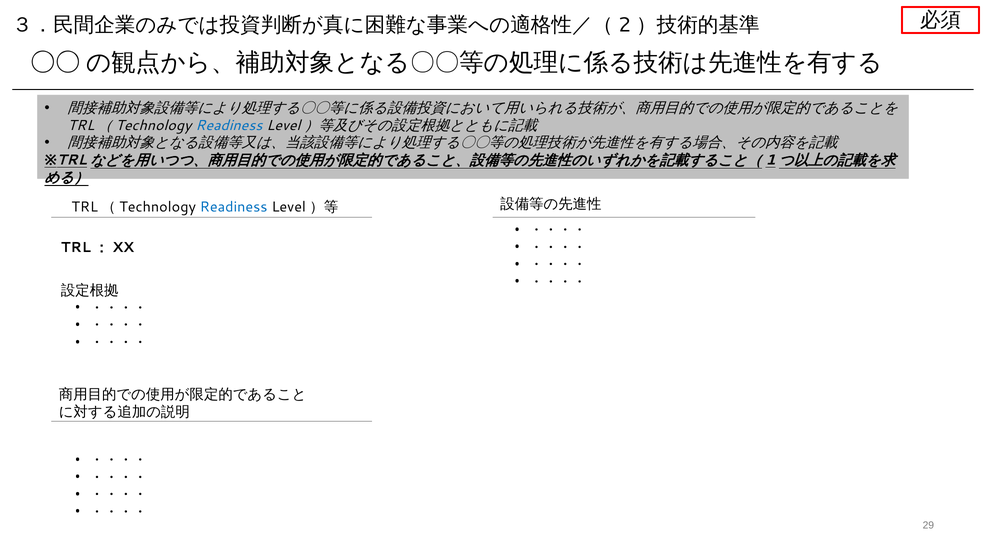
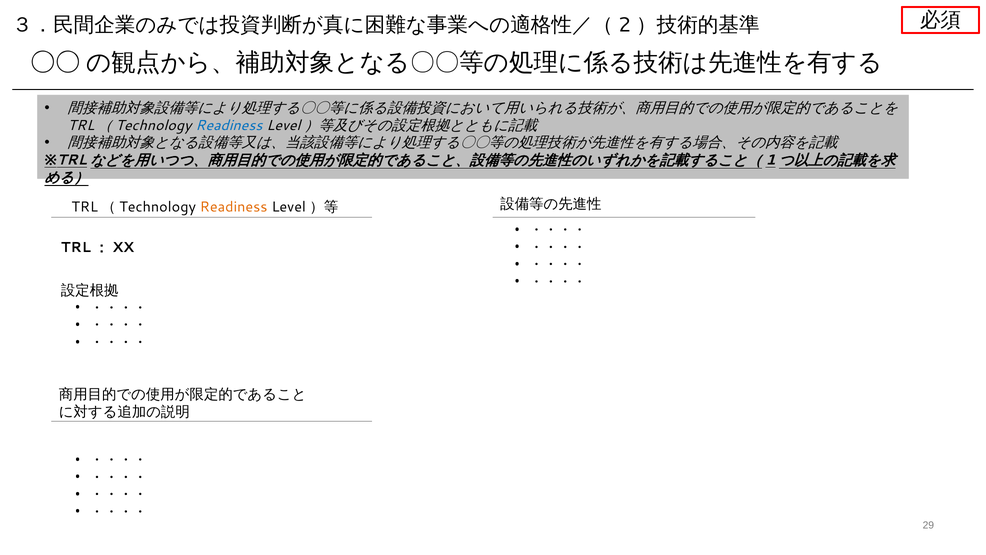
Readiness at (234, 207) colour: blue -> orange
